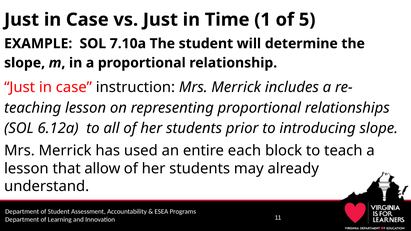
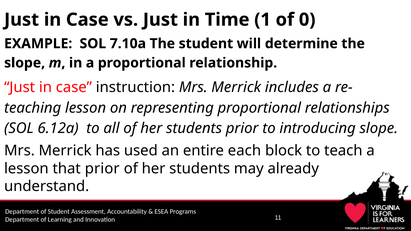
5: 5 -> 0
that allow: allow -> prior
